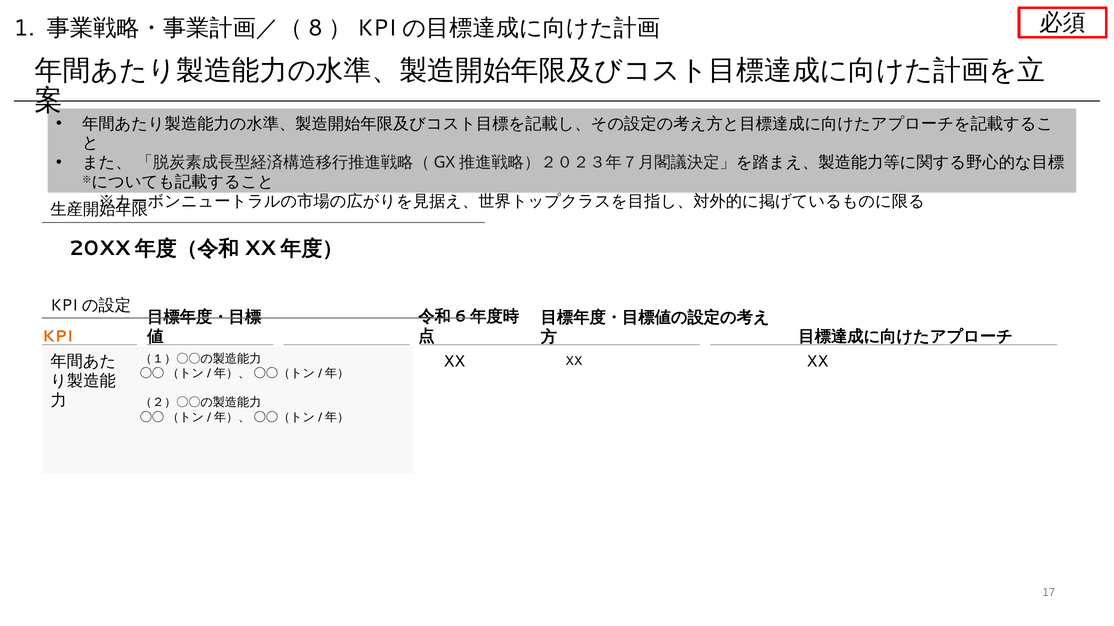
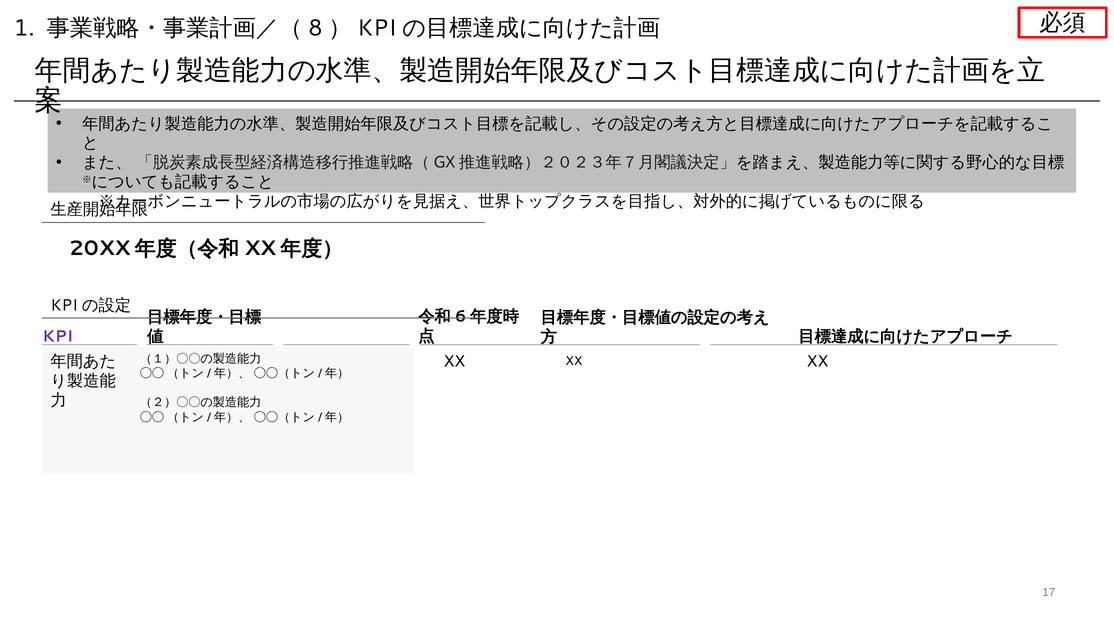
KPI colour: orange -> purple
